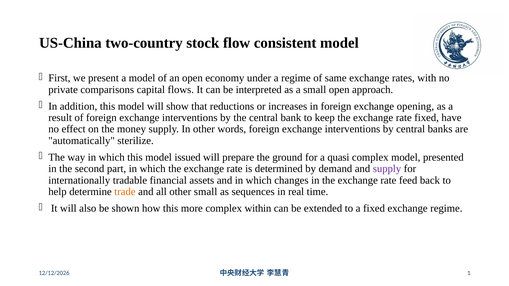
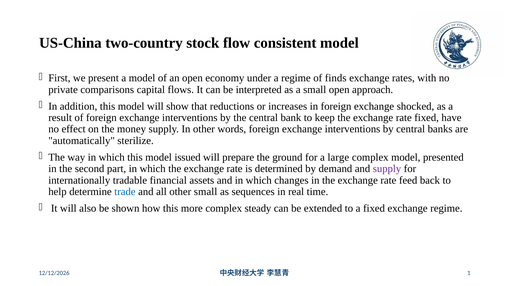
same: same -> finds
opening: opening -> shocked
quasi: quasi -> large
trade colour: orange -> blue
within: within -> steady
